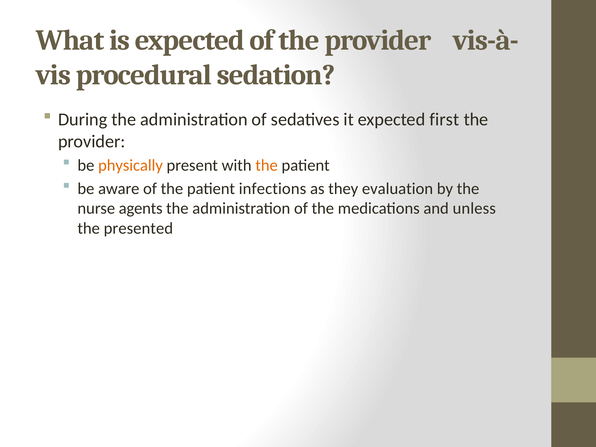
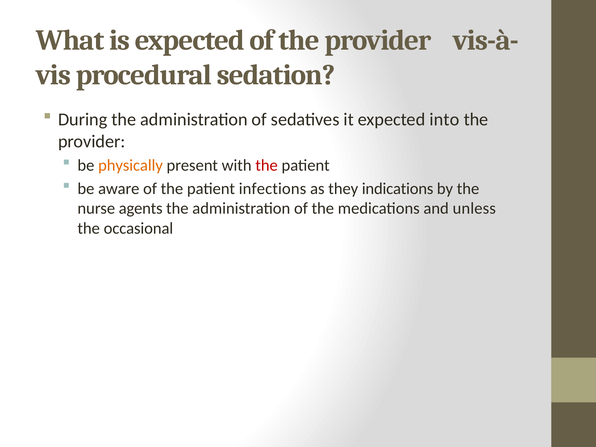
first: first -> into
the at (267, 165) colour: orange -> red
evaluation: evaluation -> indications
presented: presented -> occasional
